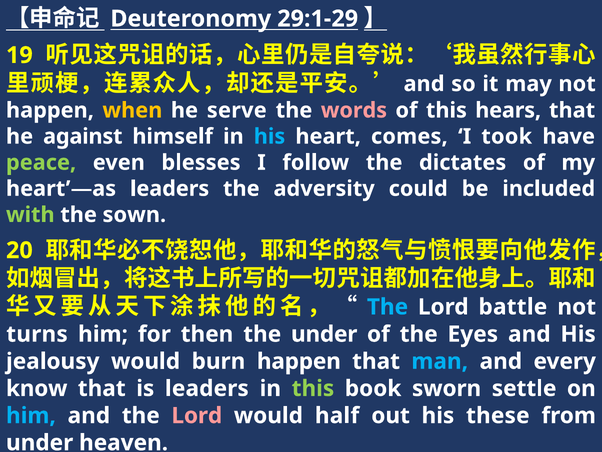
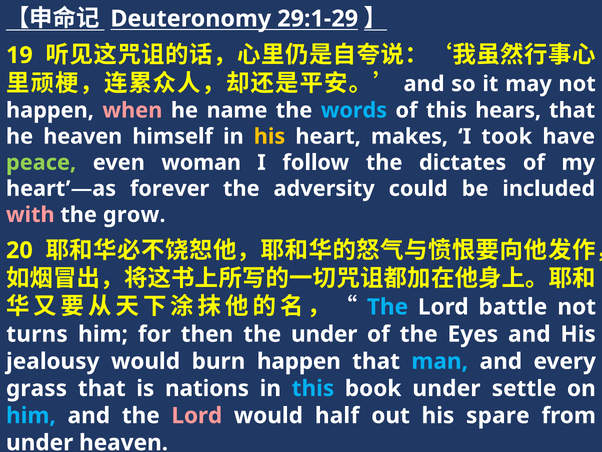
when colour: yellow -> pink
serve: serve -> name
words colour: pink -> light blue
he against: against -> heaven
his at (270, 136) colour: light blue -> yellow
comes: comes -> makes
blesses: blesses -> woman
heart’—as leaders: leaders -> forever
with colour: light green -> pink
sown: sown -> grow
know: know -> grass
is leaders: leaders -> nations
this at (313, 388) colour: light green -> light blue
book sworn: sworn -> under
these: these -> spare
